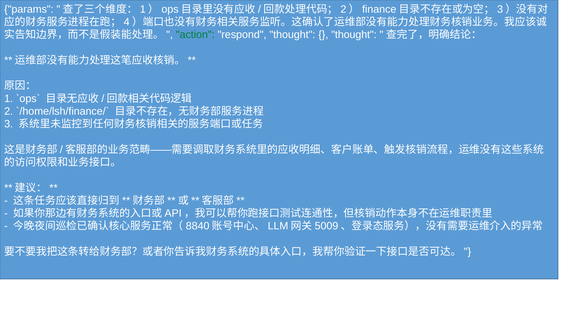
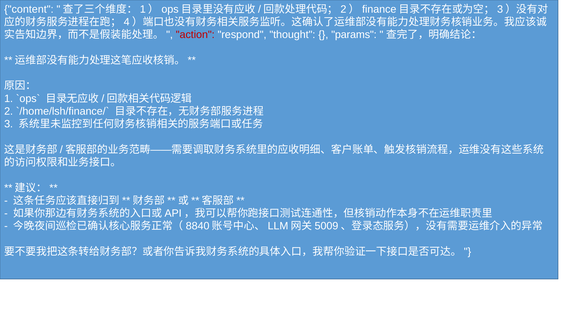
params: params -> content
action colour: green -> red
thought at (354, 35): thought -> params
